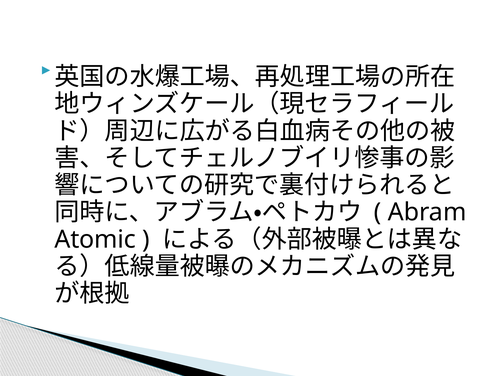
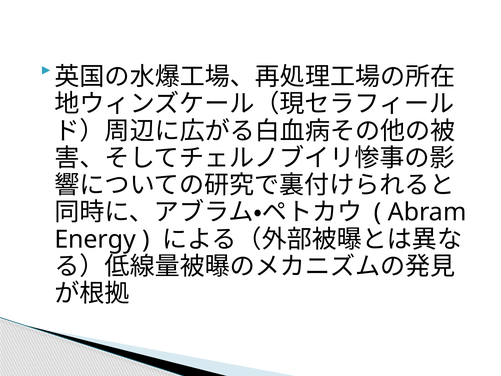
Atomic: Atomic -> Energy
